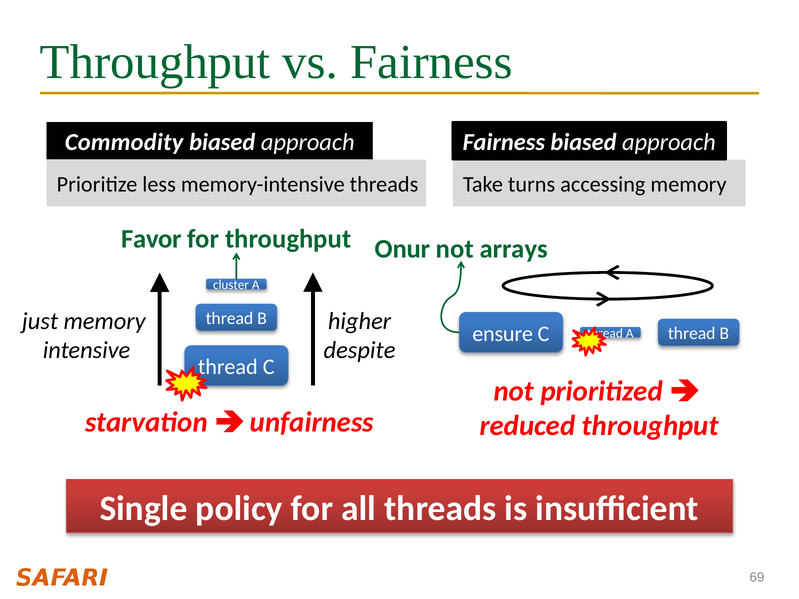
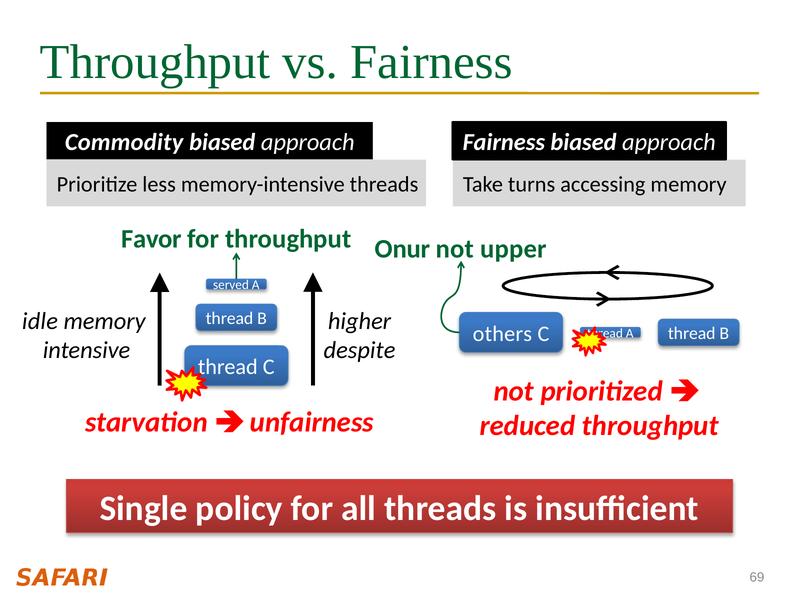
arrays: arrays -> upper
cluster: cluster -> served
just: just -> idle
ensure: ensure -> others
